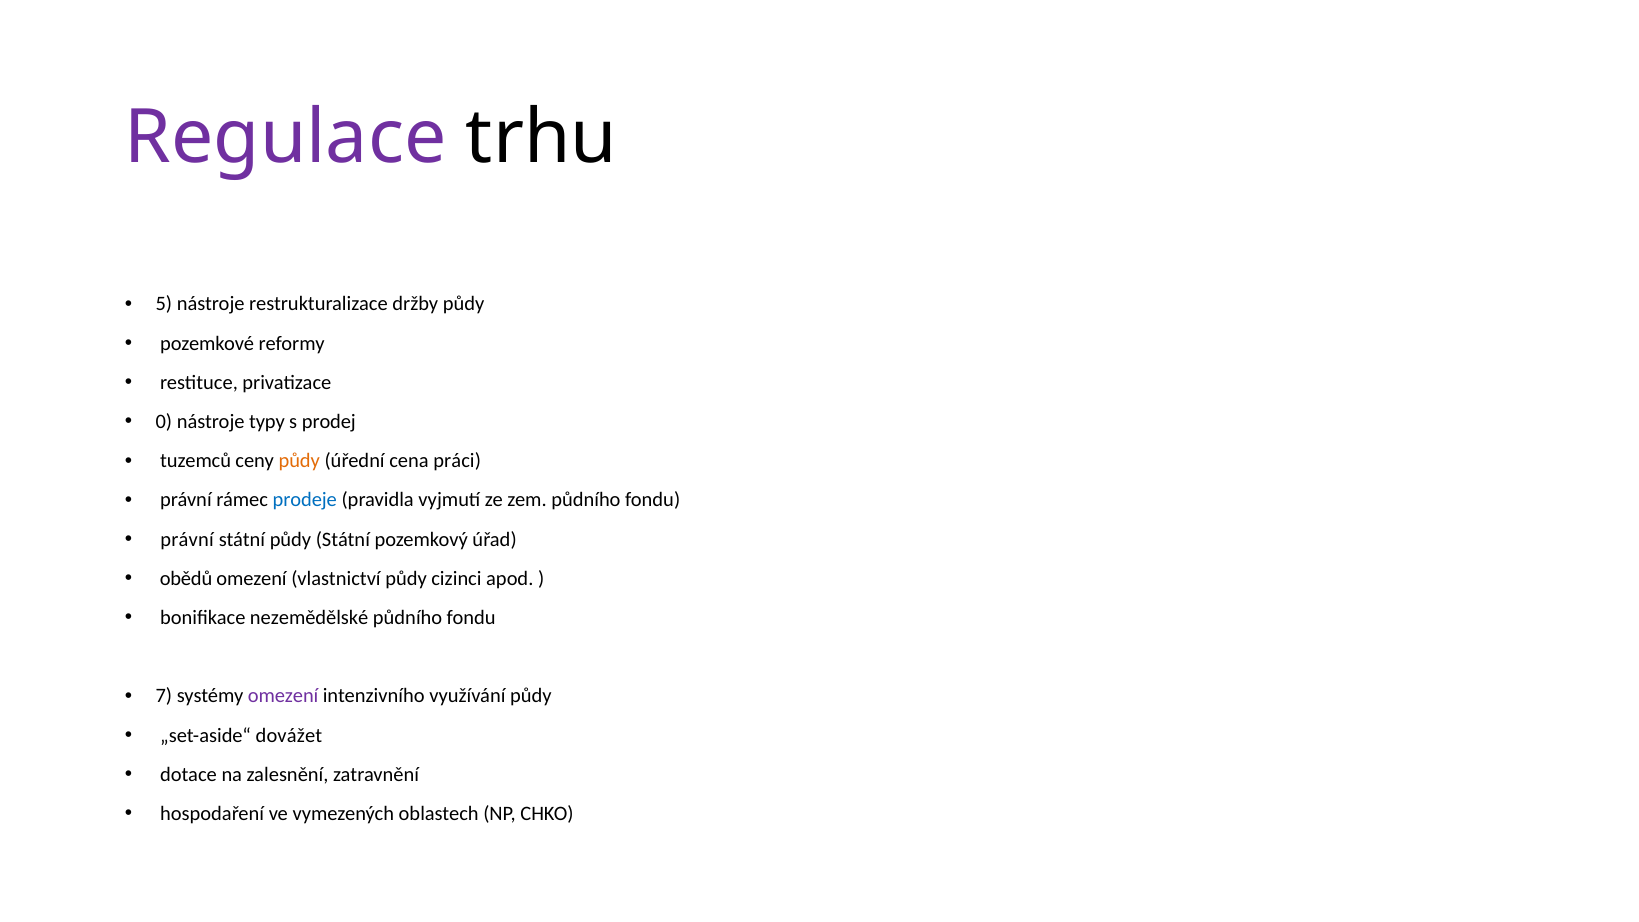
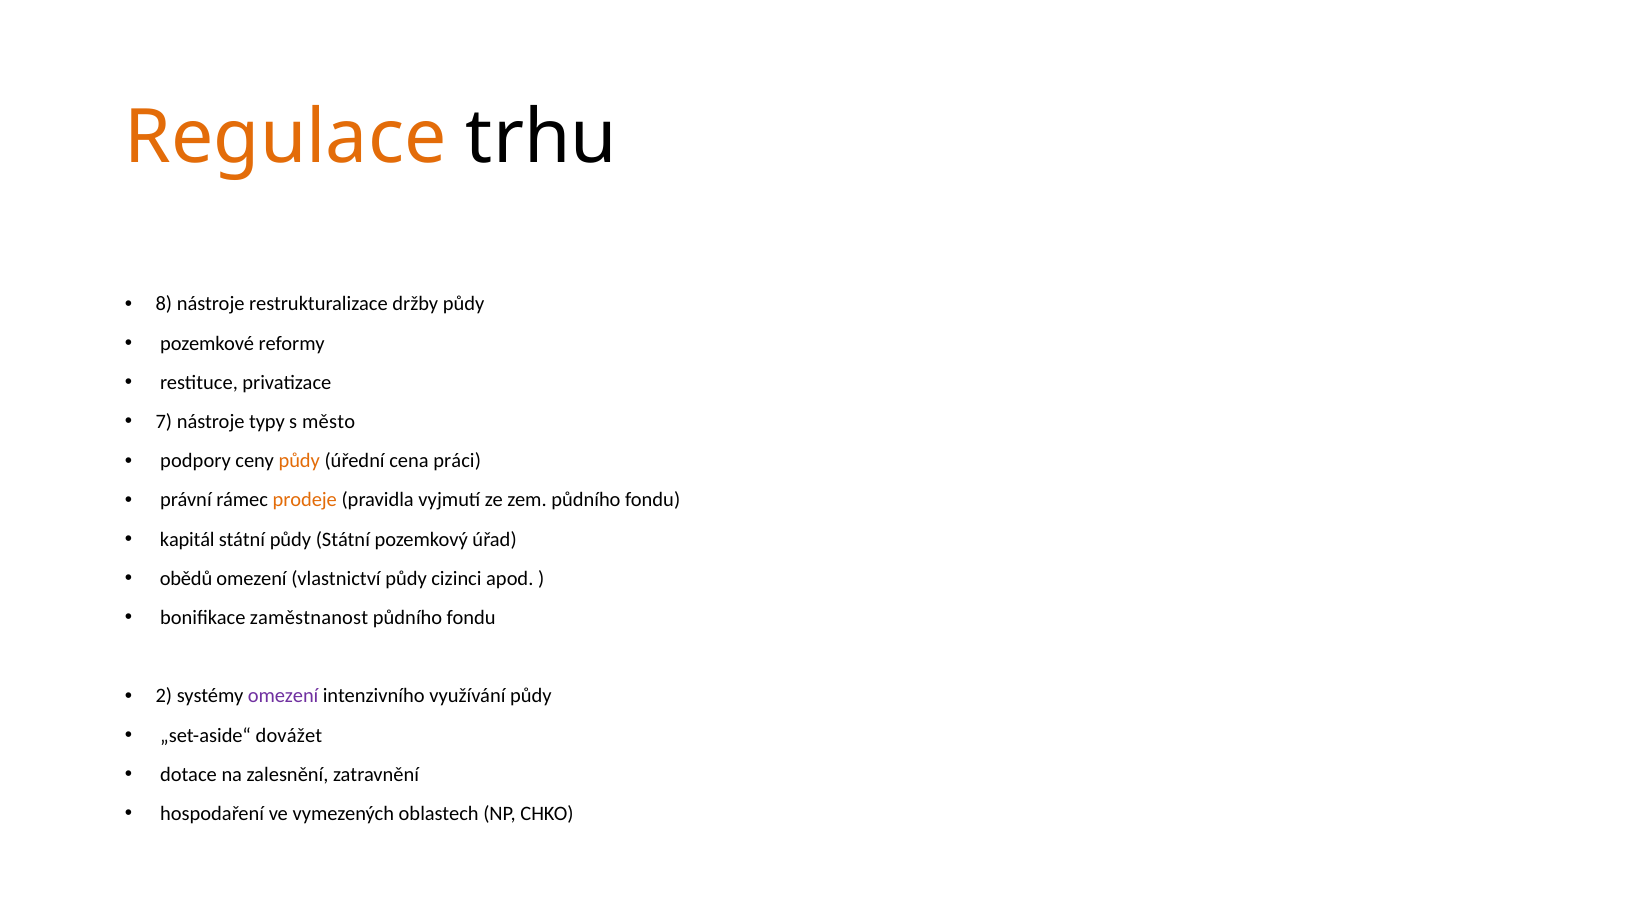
Regulace colour: purple -> orange
5: 5 -> 8
0: 0 -> 7
prodej: prodej -> město
tuzemců: tuzemců -> podpory
prodeje colour: blue -> orange
právní at (187, 539): právní -> kapitál
nezemědělské: nezemědělské -> zaměstnanost
7: 7 -> 2
